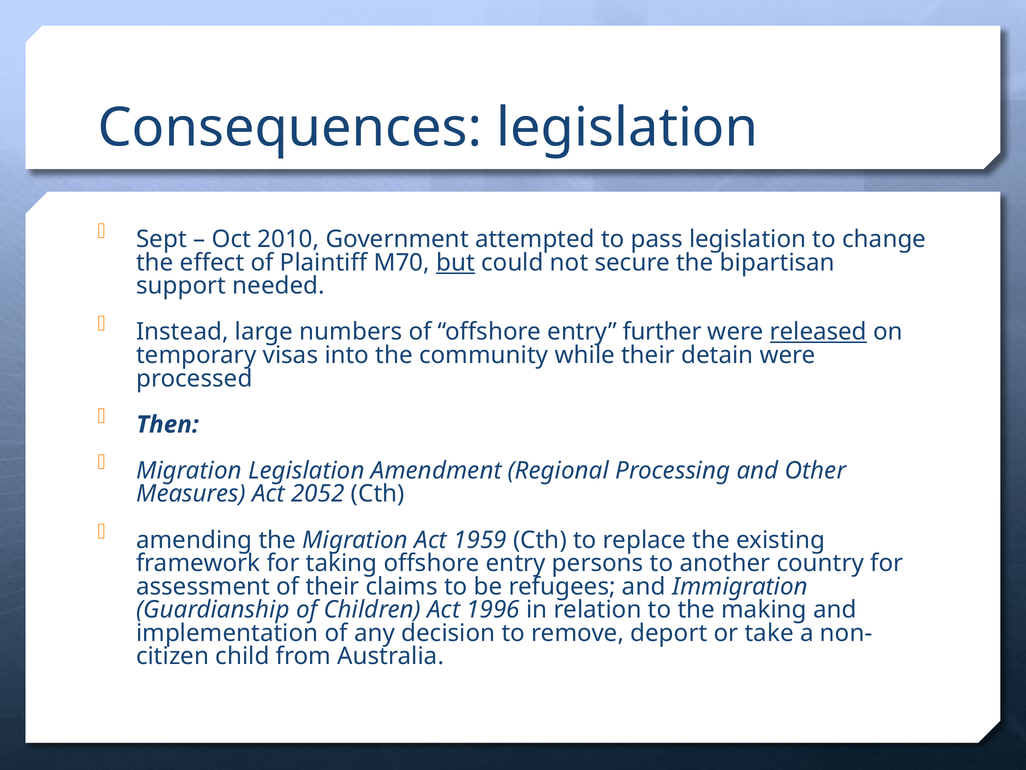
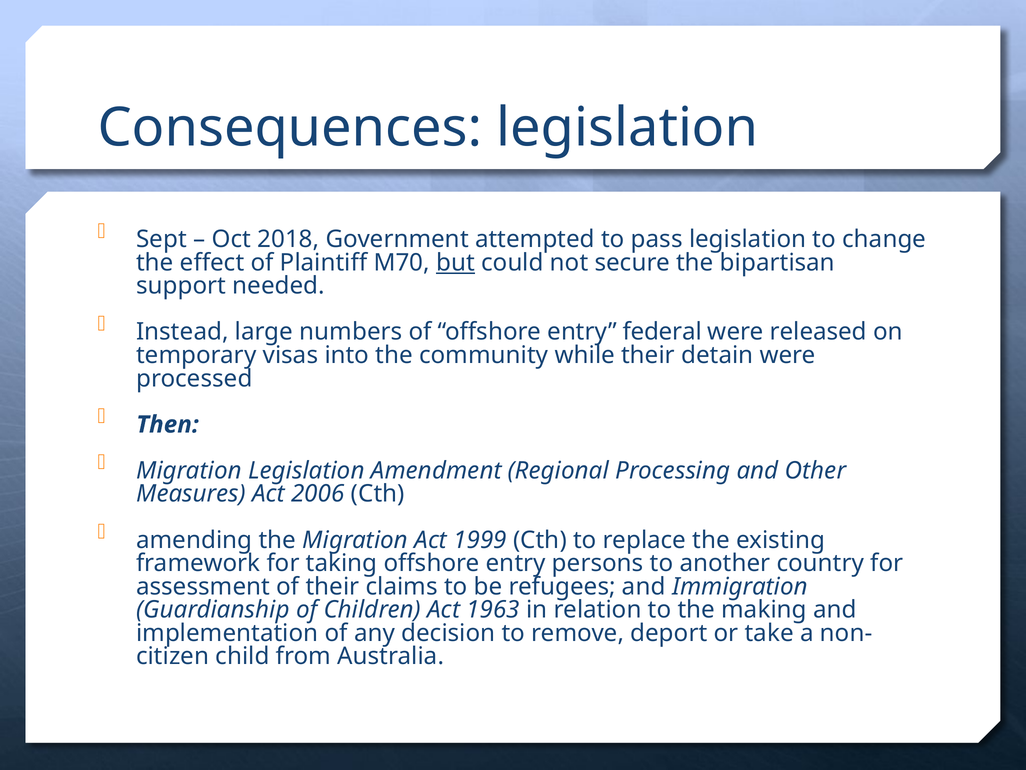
2010: 2010 -> 2018
further: further -> federal
released underline: present -> none
2052: 2052 -> 2006
1959: 1959 -> 1999
1996: 1996 -> 1963
